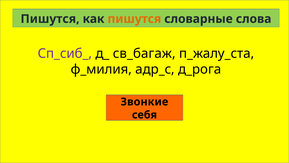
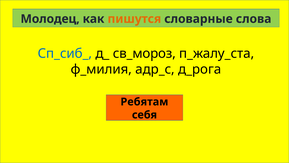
Пишутся at (50, 19): Пишутся -> Молодец
Сп_сиб_ colour: purple -> blue
св_багаж: св_багаж -> св_мороз
Звонкие: Звонкие -> Ребятам
